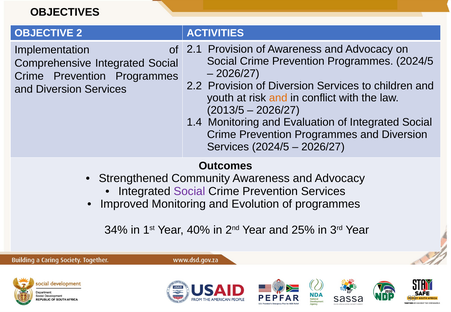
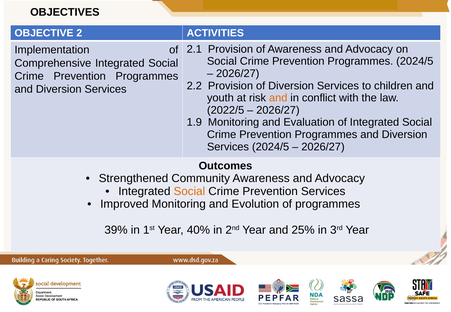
2013/5: 2013/5 -> 2022/5
1.4: 1.4 -> 1.9
Social at (189, 191) colour: purple -> orange
34%: 34% -> 39%
